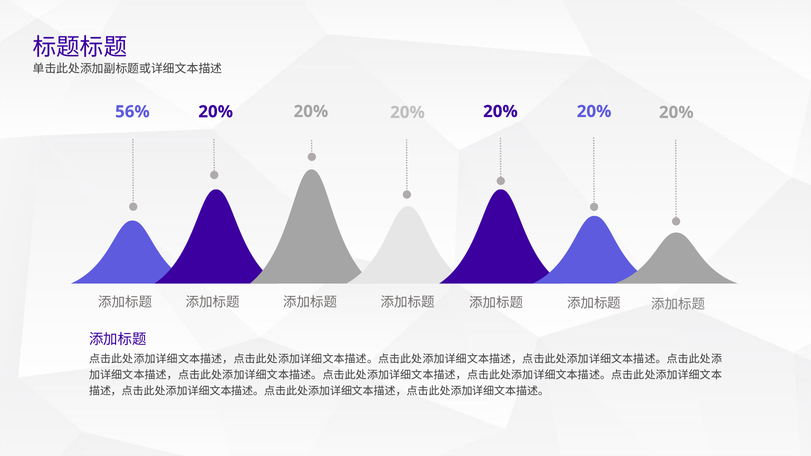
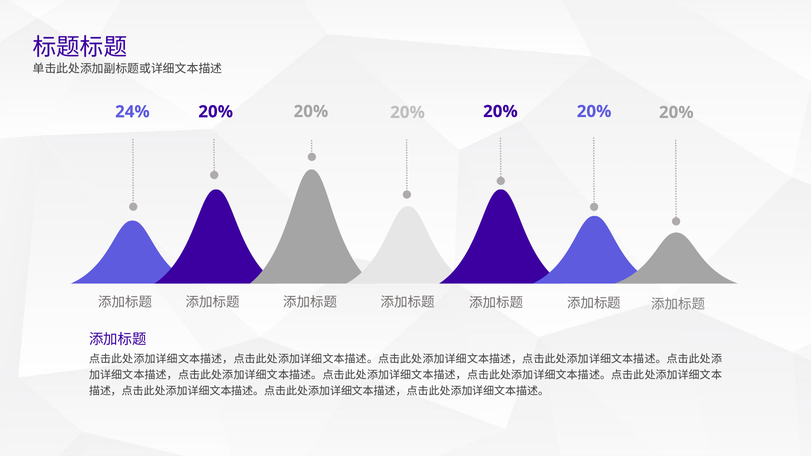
56%: 56% -> 24%
